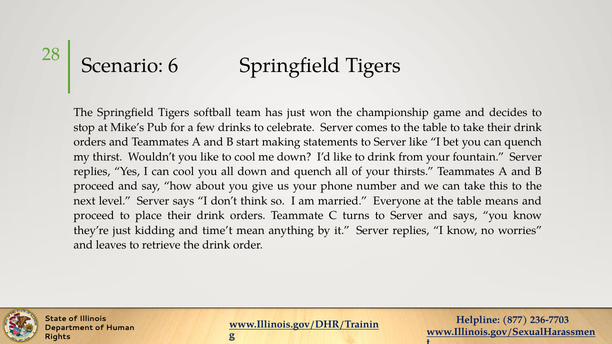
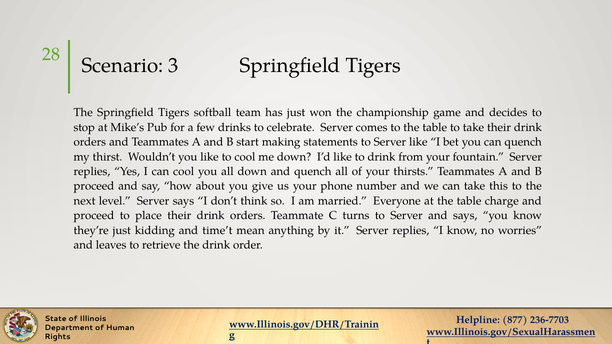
6: 6 -> 3
means: means -> charge
